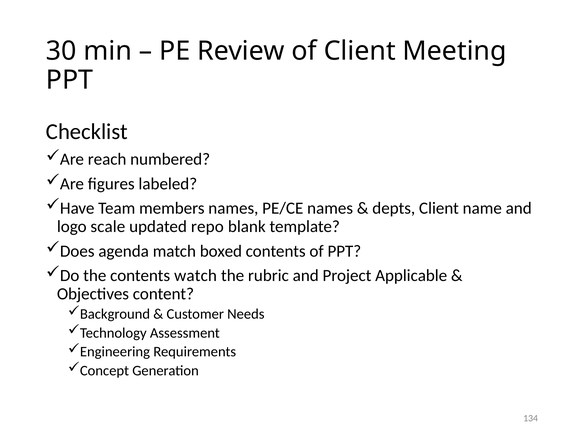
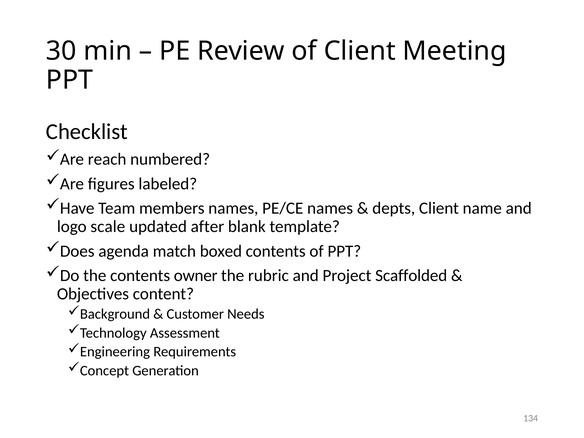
repo: repo -> after
watch: watch -> owner
Applicable: Applicable -> Scaffolded
